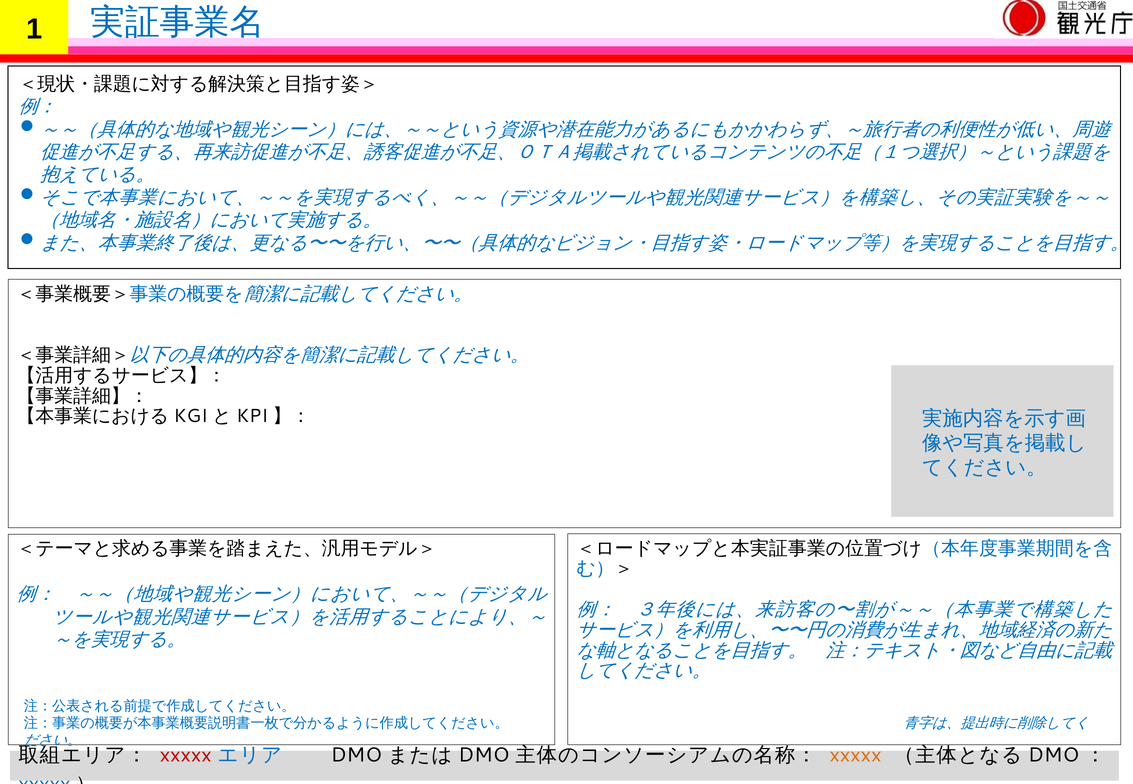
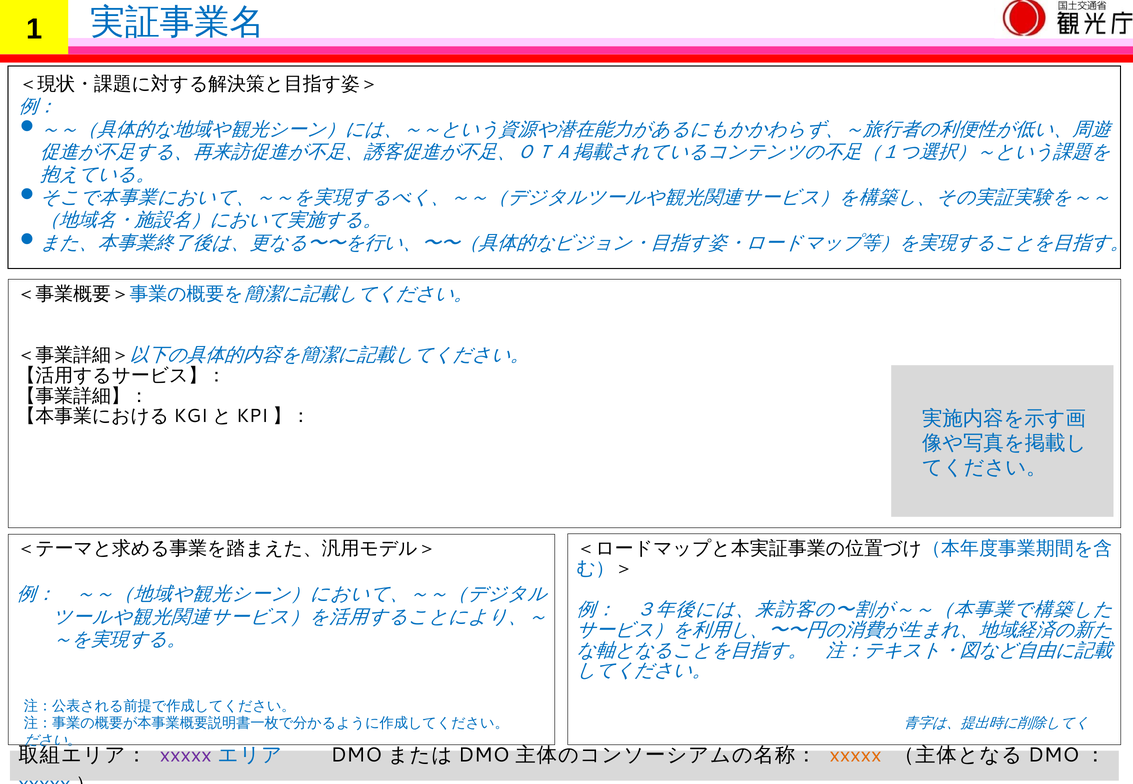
xxxxx at (186, 755) colour: red -> purple
